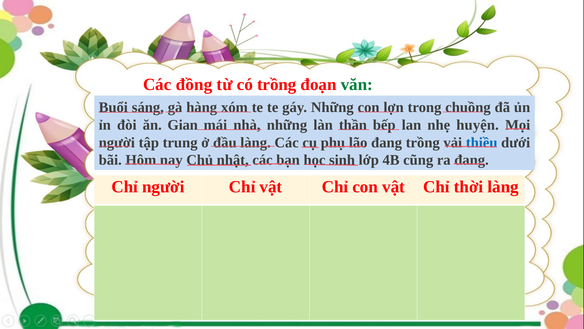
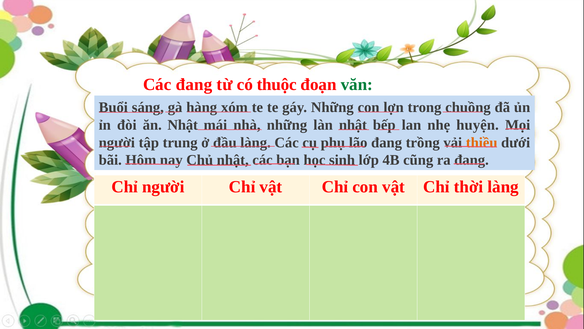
Các đồng: đồng -> đang
có trồng: trồng -> thuộc
ăn Gian: Gian -> Nhật
thần at (353, 125): thần -> nhật
thiều at (482, 142) colour: blue -> orange
